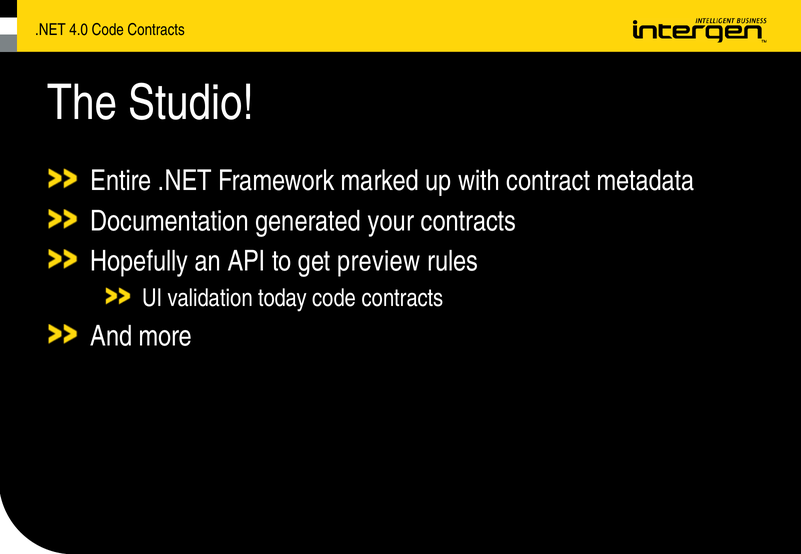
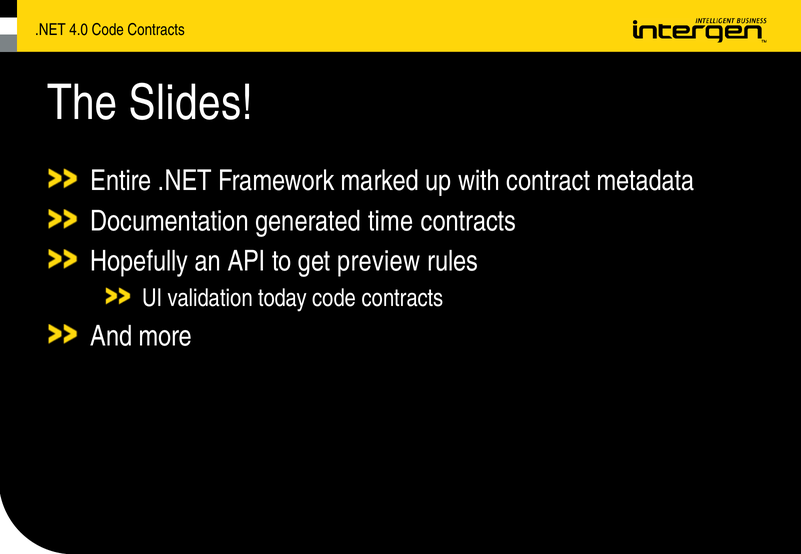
Studio: Studio -> Slides
your: your -> time
